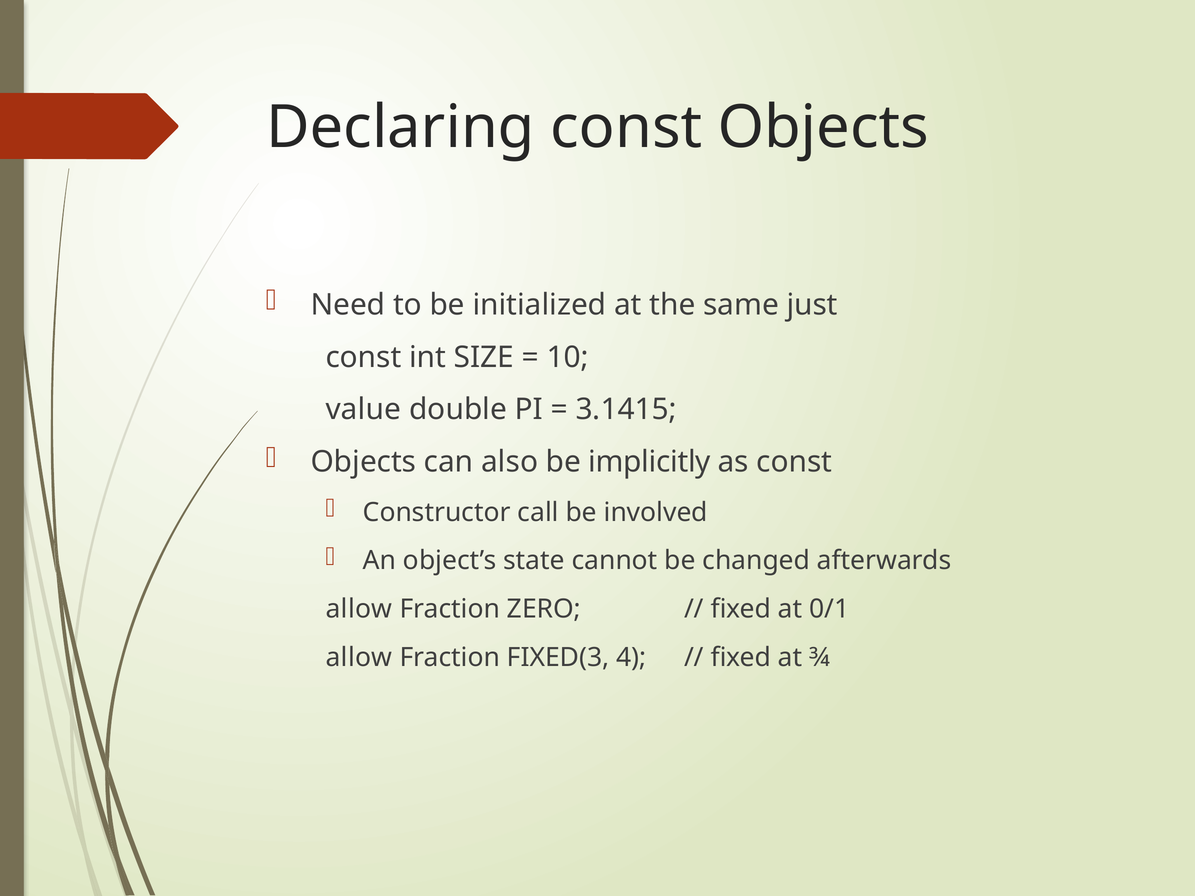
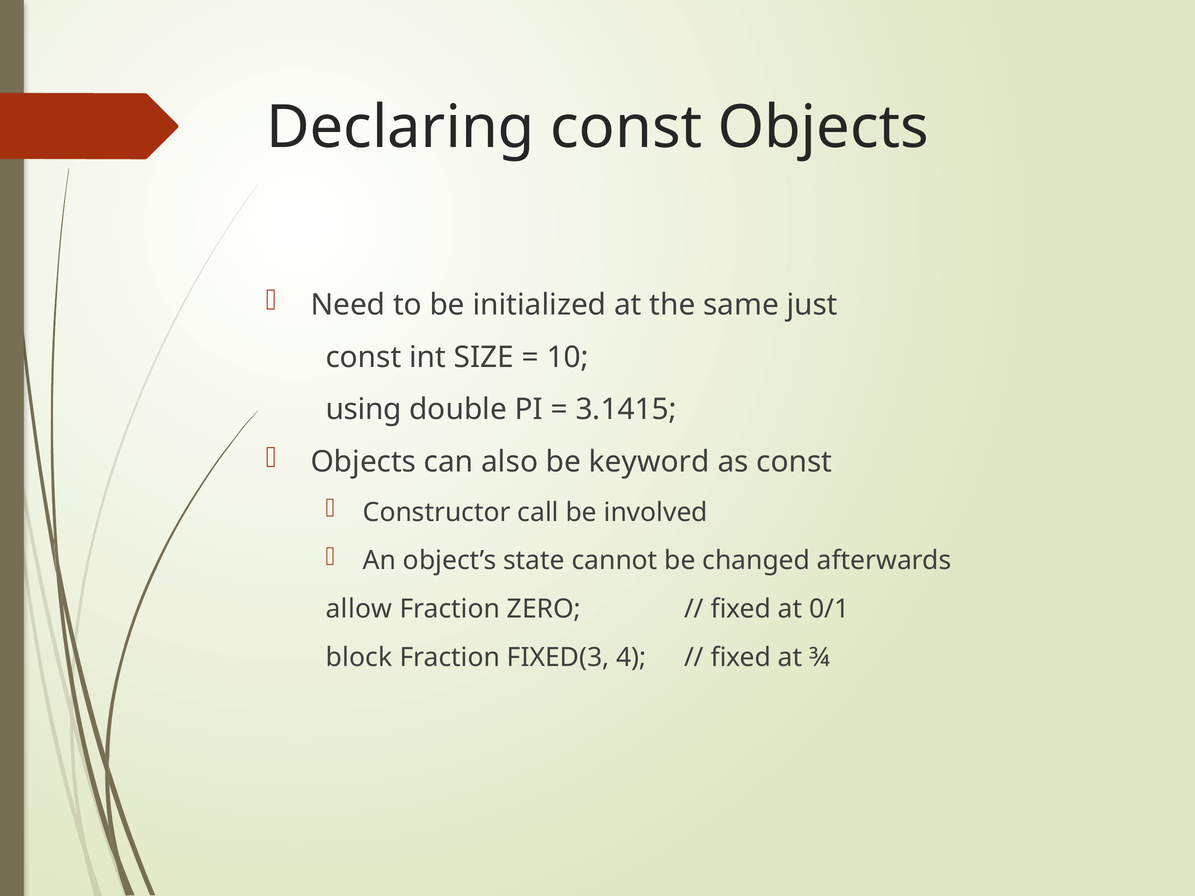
value: value -> using
implicitly: implicitly -> keyword
allow at (359, 658): allow -> block
